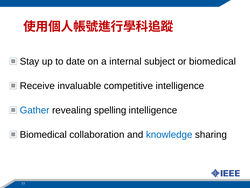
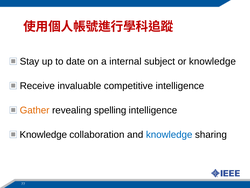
or biomedical: biomedical -> knowledge
Gather colour: blue -> orange
Biomedical at (43, 134): Biomedical -> Knowledge
